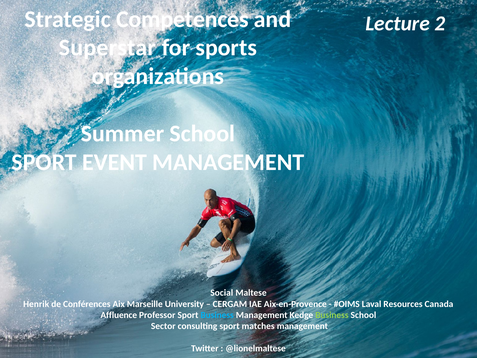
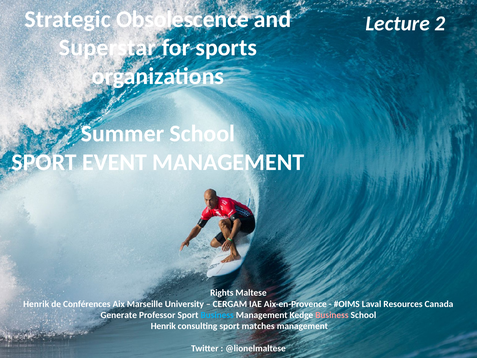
Competences: Competences -> Obsolescence
Social: Social -> Rights
Affluence: Affluence -> Generate
Business at (332, 315) colour: light green -> pink
Sector at (163, 326): Sector -> Henrik
